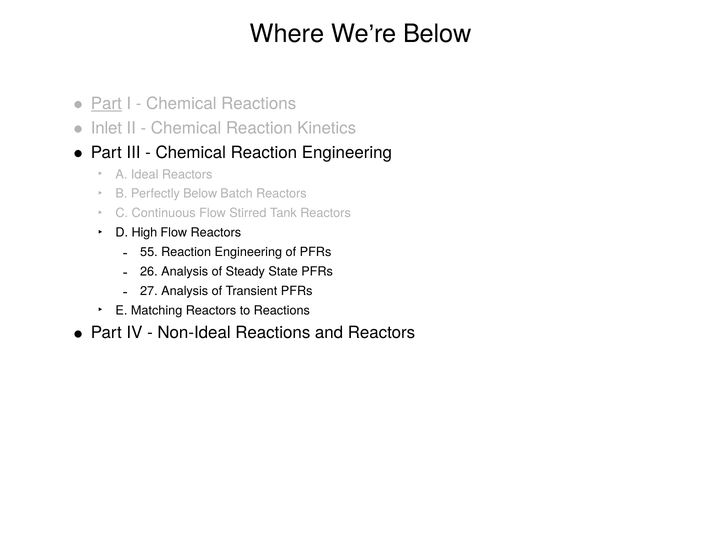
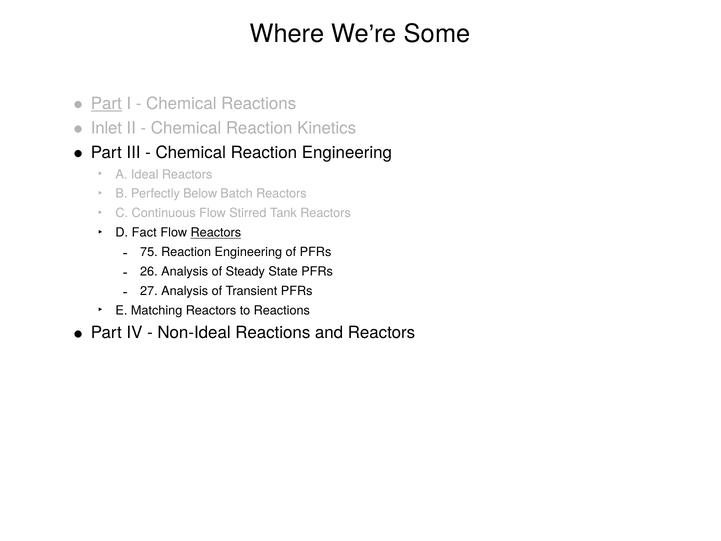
Below at (437, 34): Below -> Some
High: High -> Fact
Reactors at (216, 233) underline: none -> present
55: 55 -> 75
